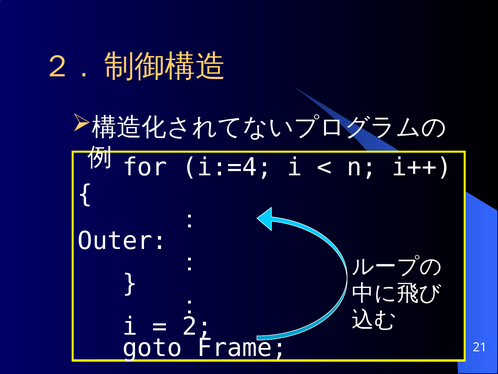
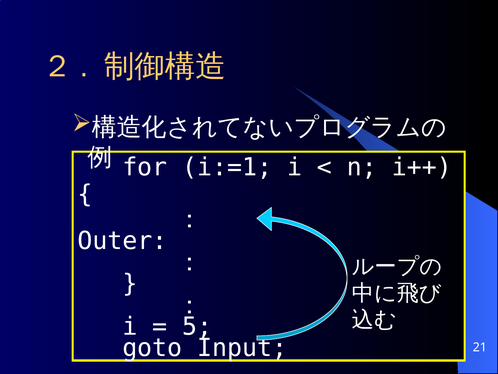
i:=4: i:=4 -> i:=1
2: 2 -> 5
Frame: Frame -> Input
